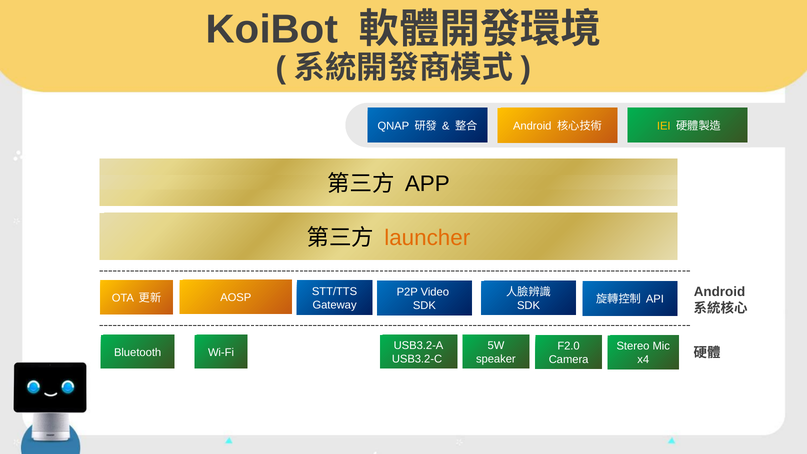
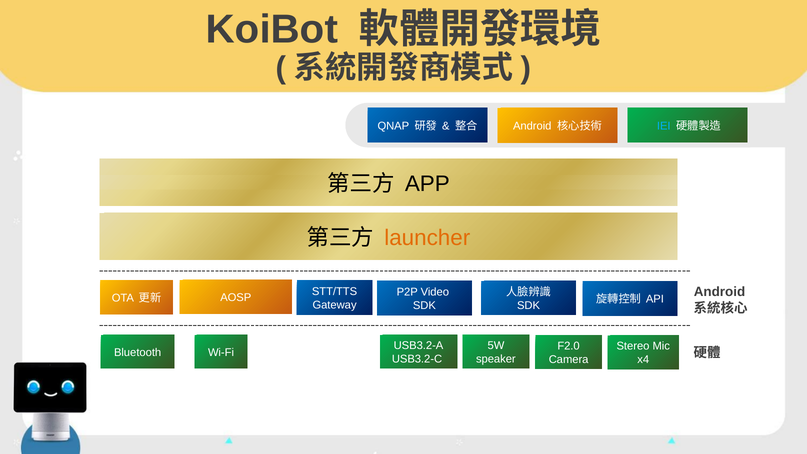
IEI colour: yellow -> light blue
